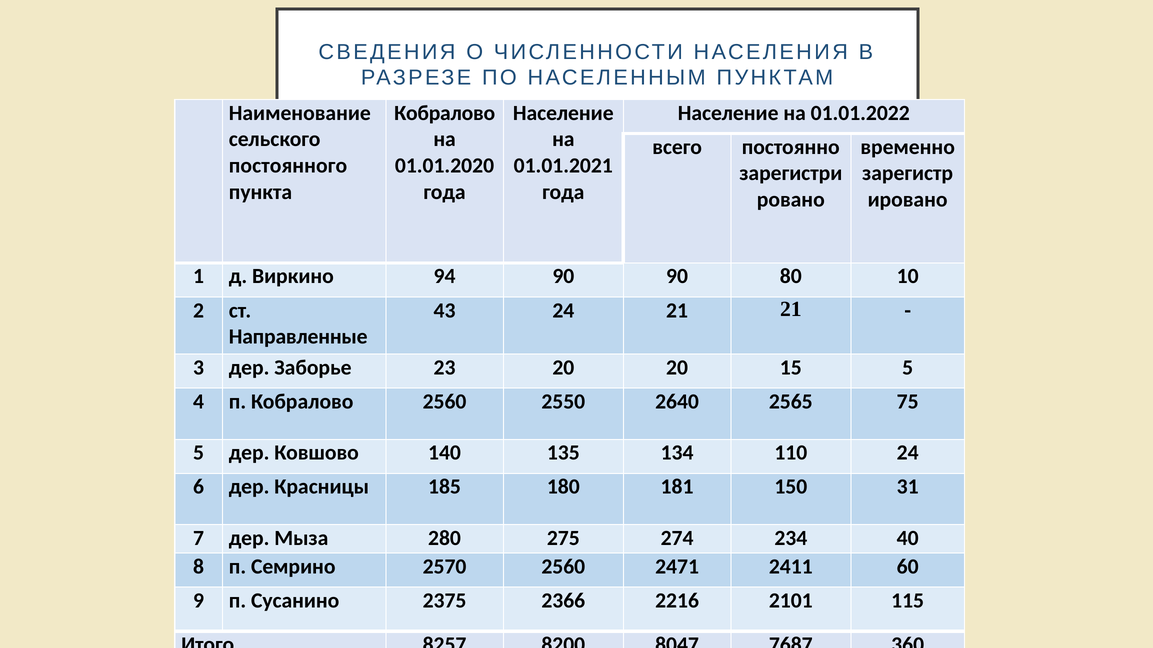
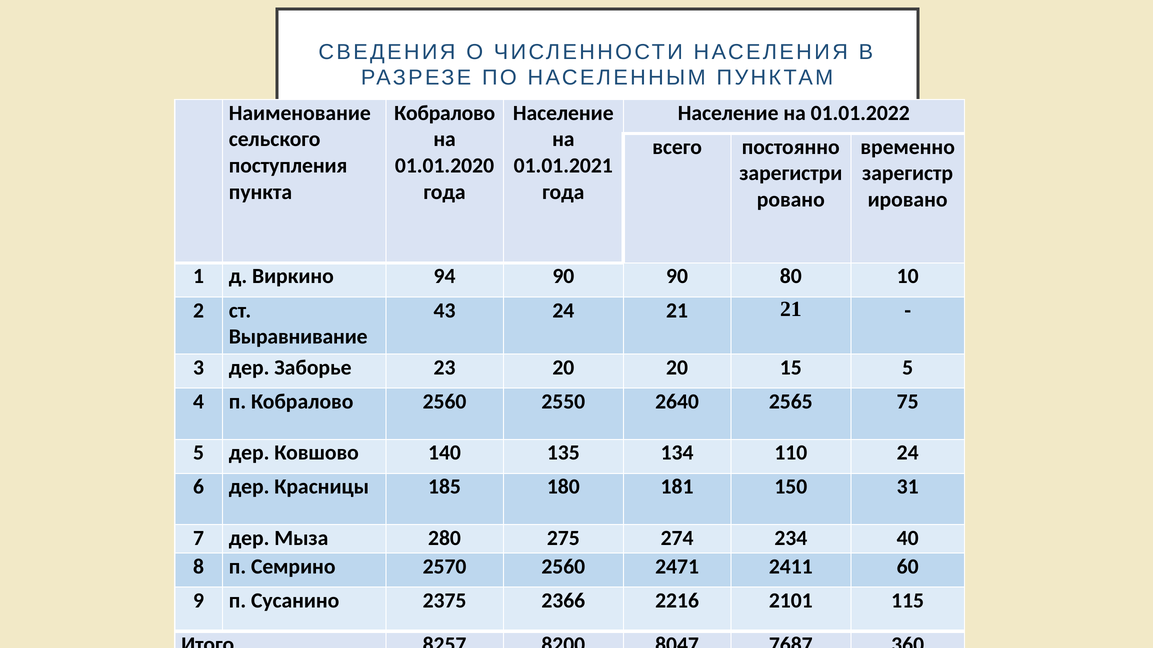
постоянного: постоянного -> поступления
Направленные: Направленные -> Выравнивание
